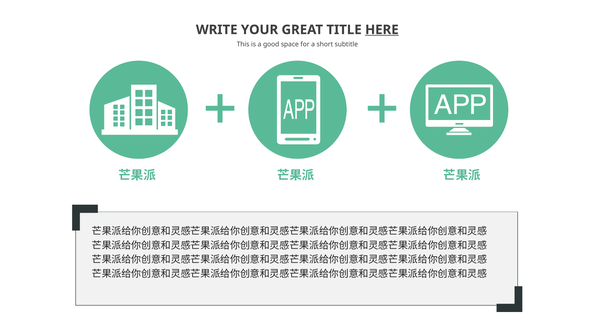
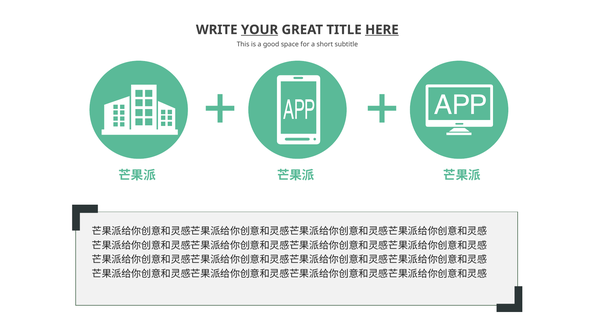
YOUR underline: none -> present
